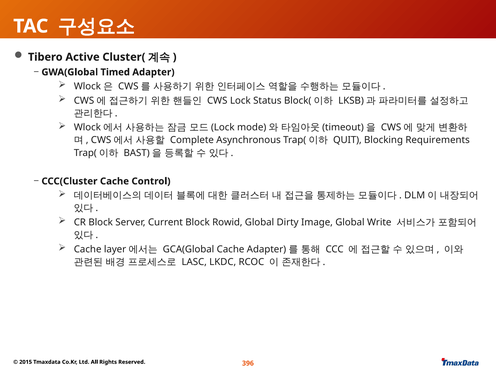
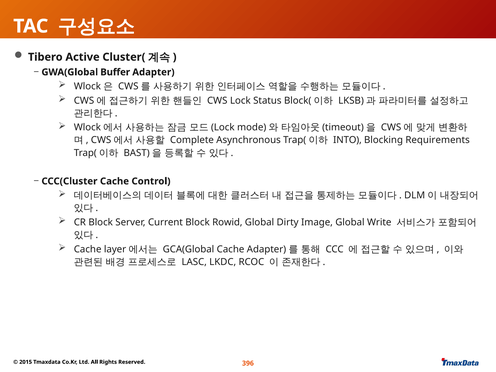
Timed: Timed -> Buffer
QUIT: QUIT -> INTO
